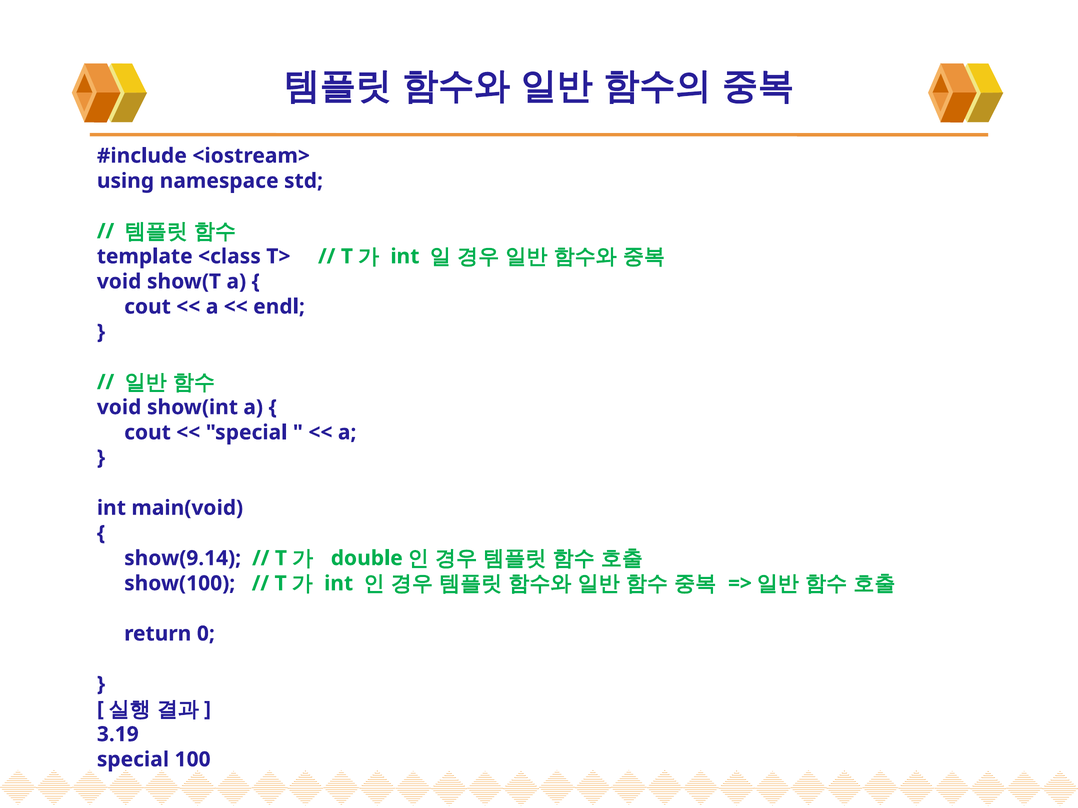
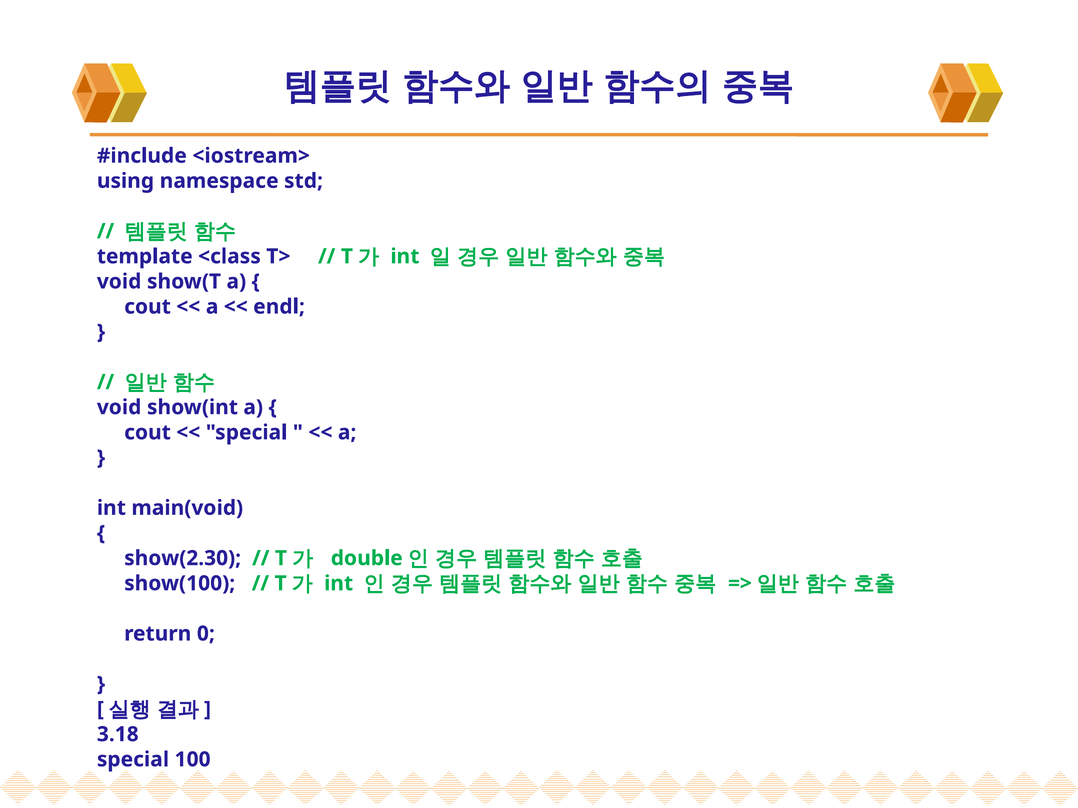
show(9.14: show(9.14 -> show(2.30
3.19: 3.19 -> 3.18
